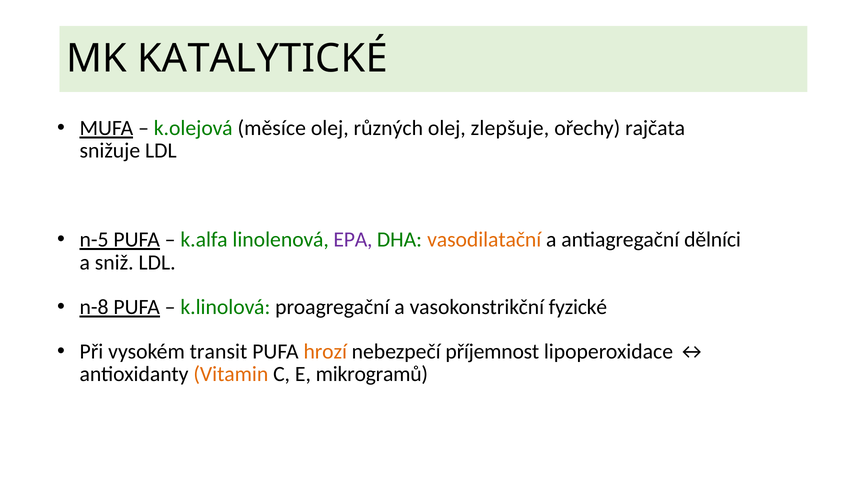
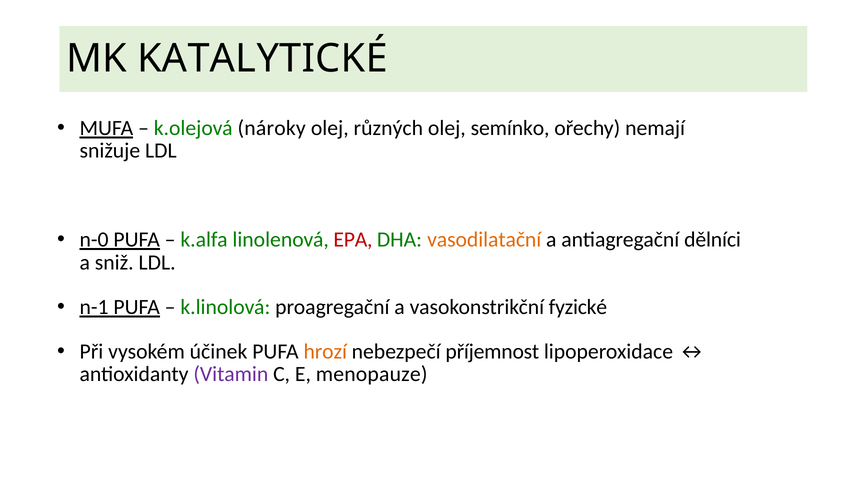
měsíce: měsíce -> nároky
zlepšuje: zlepšuje -> semínko
rajčata: rajčata -> nemají
n-5: n-5 -> n-0
EPA colour: purple -> red
n-8: n-8 -> n-1
transit: transit -> účinek
Vitamin colour: orange -> purple
mikrogramů: mikrogramů -> menopauze
